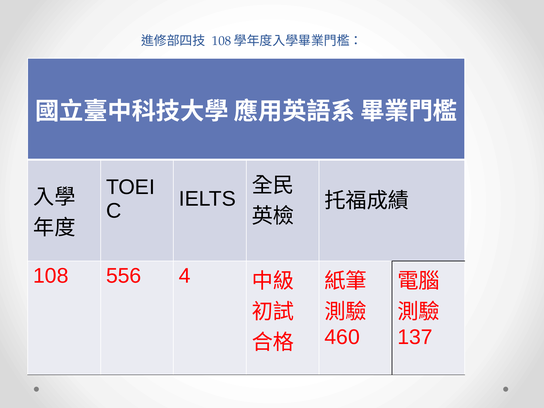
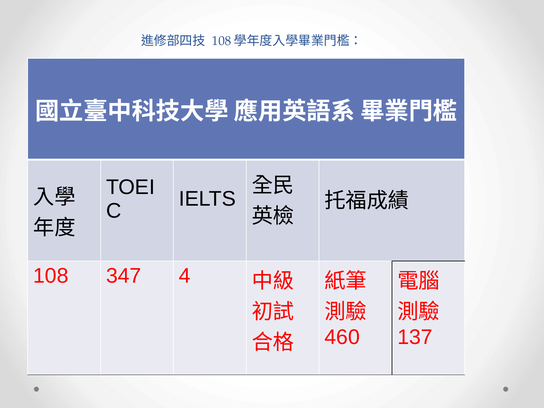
556: 556 -> 347
